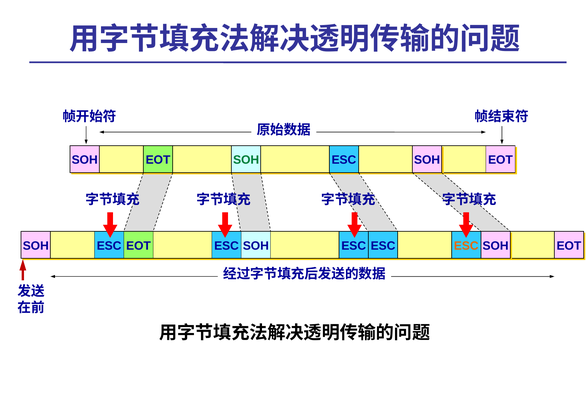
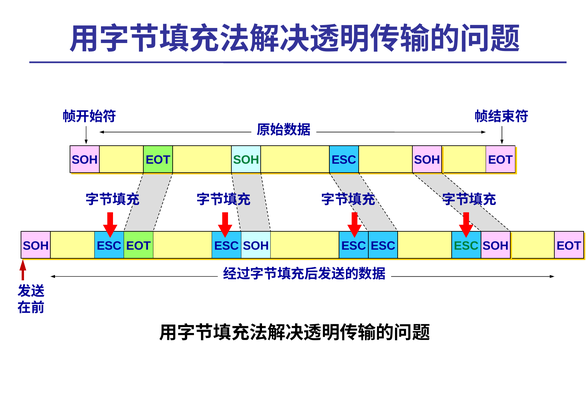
ESC at (466, 246) colour: orange -> green
